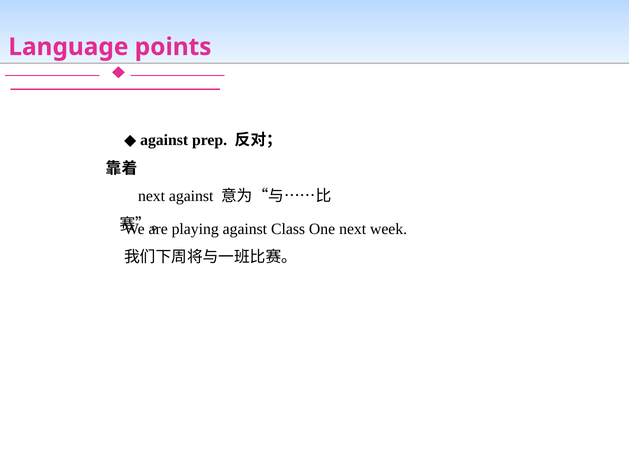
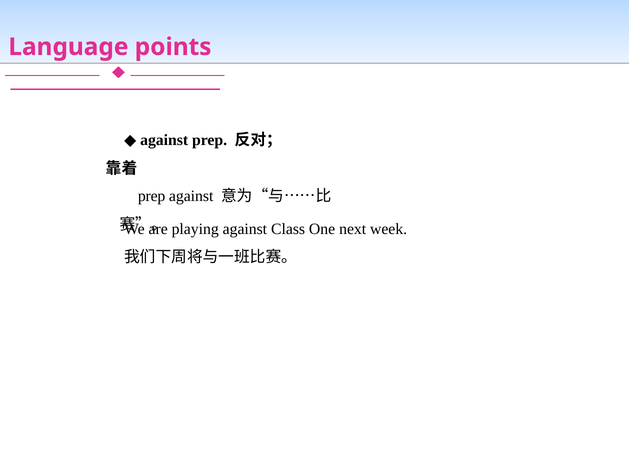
next at (152, 196): next -> prep
